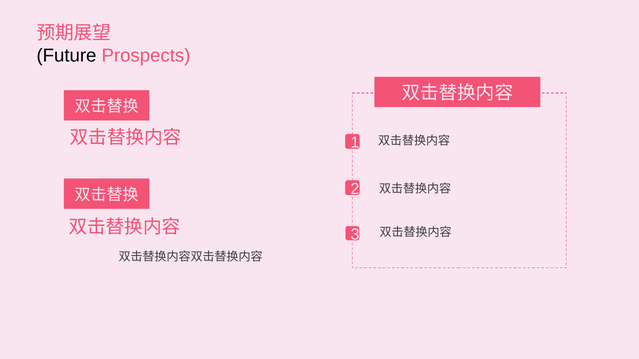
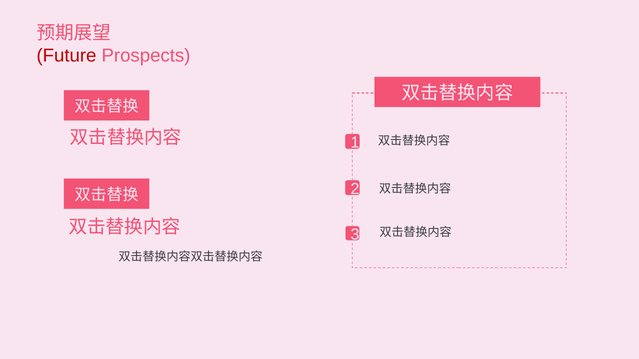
Future colour: black -> red
